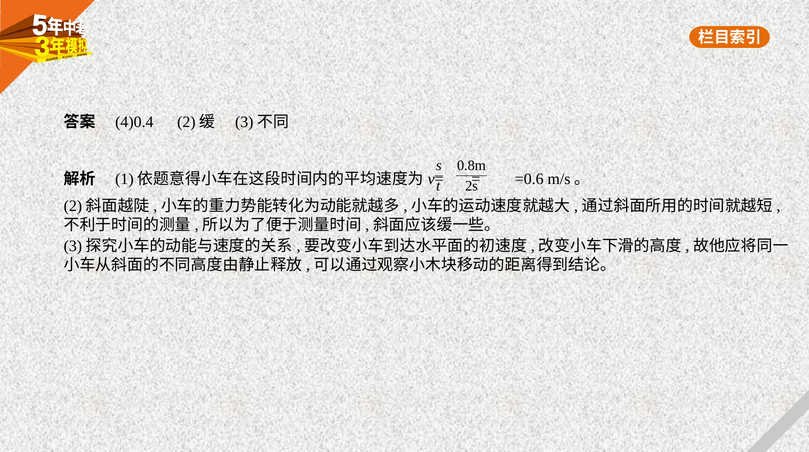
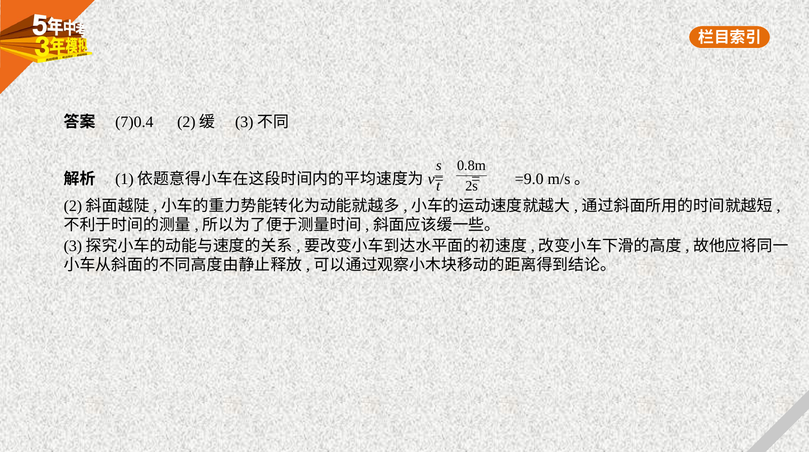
4)0.4: 4)0.4 -> 7)0.4
=0.6: =0.6 -> =9.0
